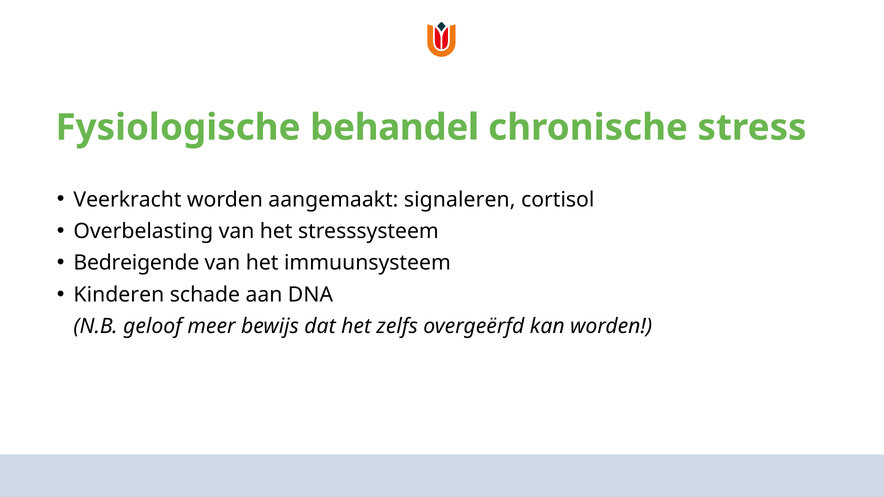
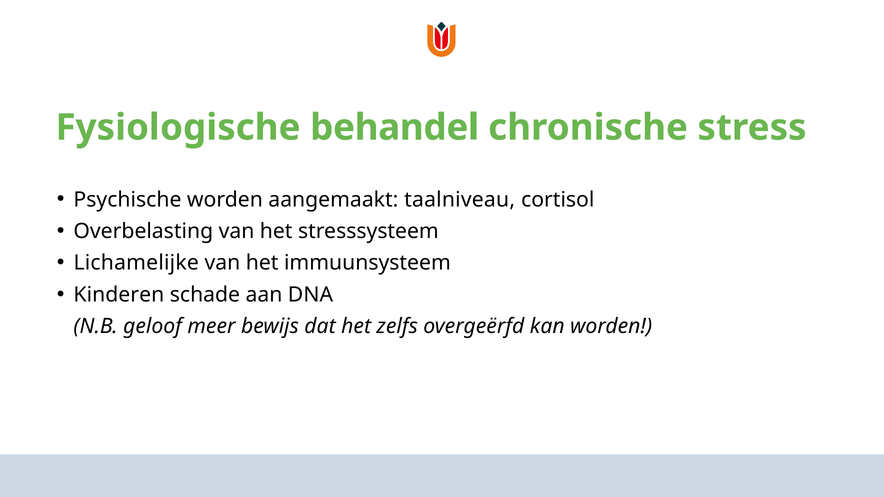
Veerkracht: Veerkracht -> Psychische
signaleren: signaleren -> taalniveau
Bedreigende: Bedreigende -> Lichamelijke
